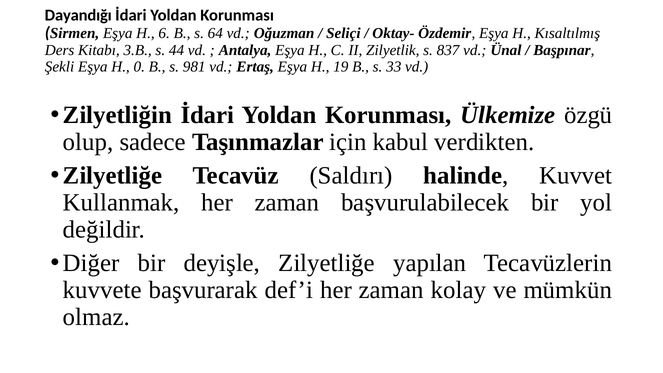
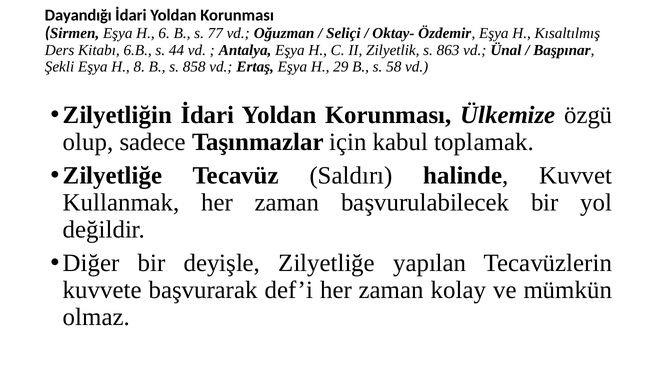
64: 64 -> 77
3.B: 3.B -> 6.B
837: 837 -> 863
0: 0 -> 8
981: 981 -> 858
19: 19 -> 29
33: 33 -> 58
verdikten: verdikten -> toplamak
